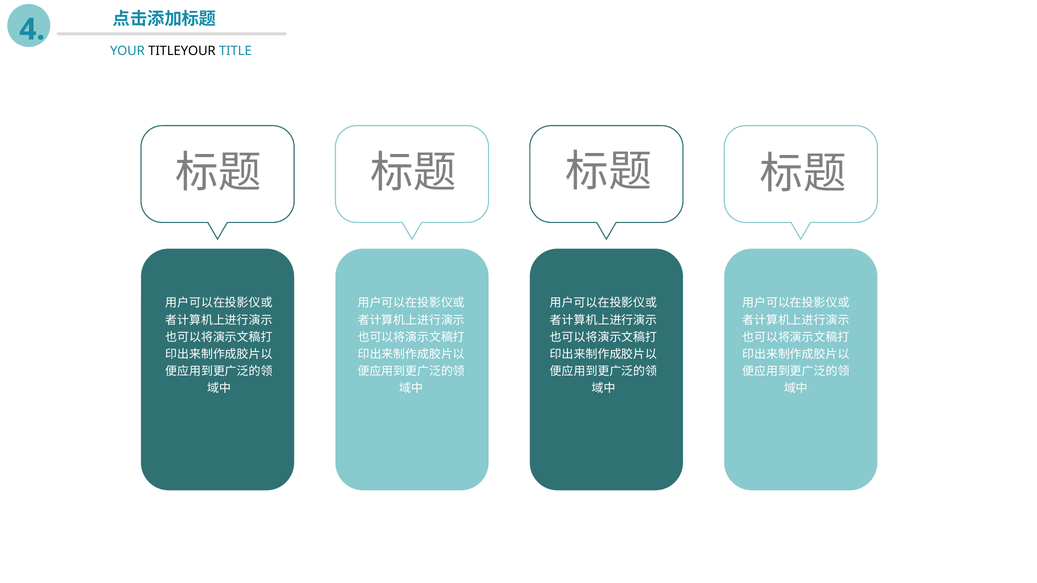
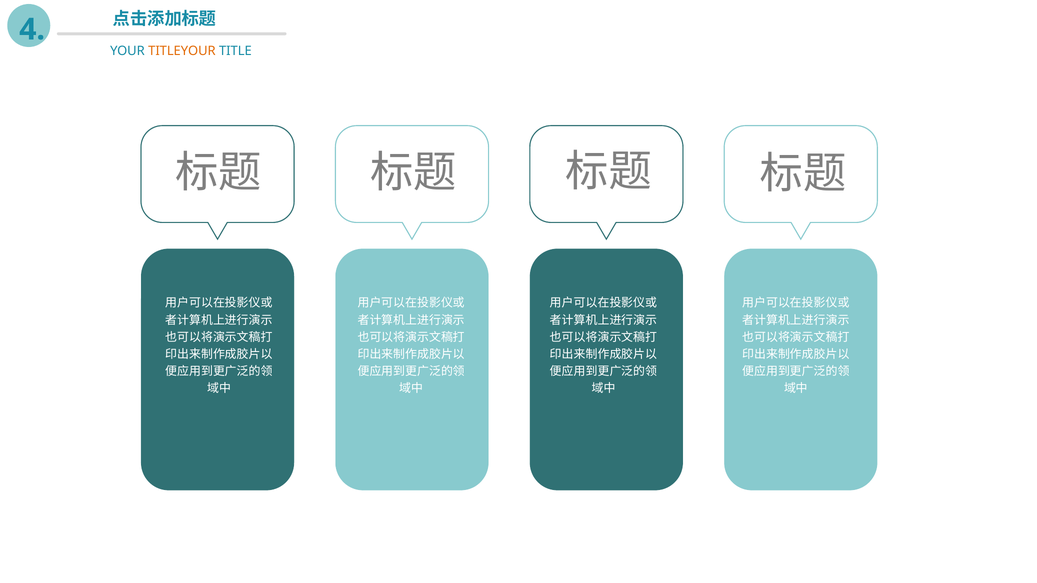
TITLEYOUR colour: black -> orange
